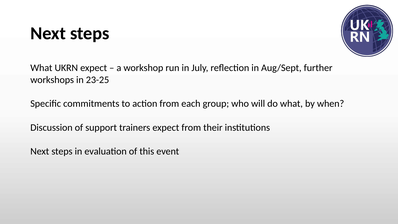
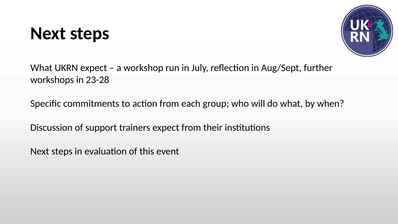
23-25: 23-25 -> 23-28
